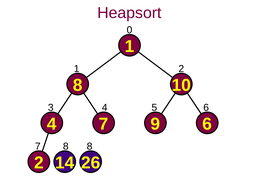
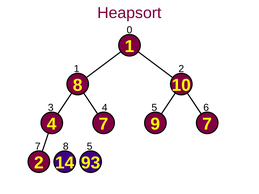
9 6: 6 -> 7
8 8: 8 -> 5
26: 26 -> 93
